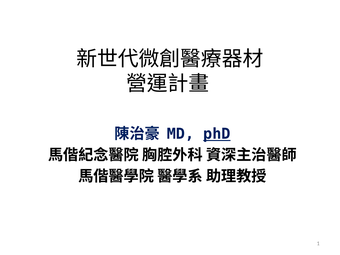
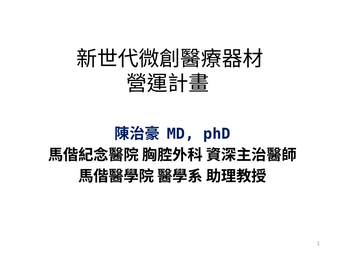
phD underline: present -> none
